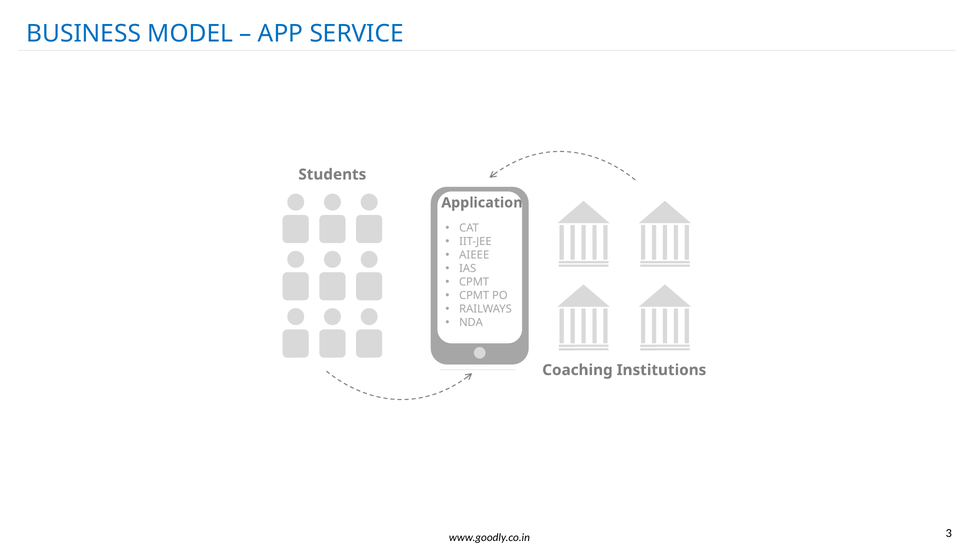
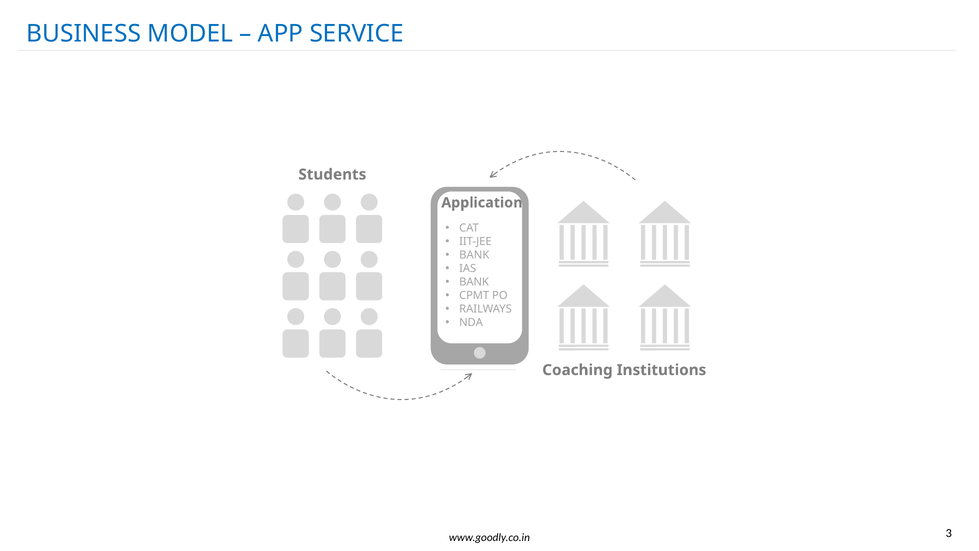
AIEEE at (474, 255): AIEEE -> BANK
CPMT at (474, 282): CPMT -> BANK
